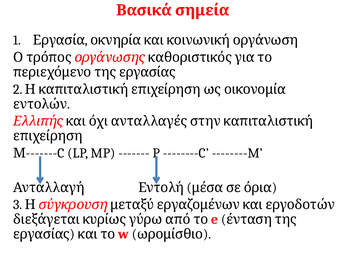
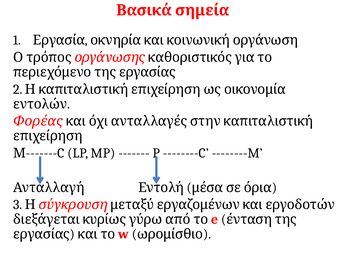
Ελλιπής: Ελλιπής -> Φορέας
